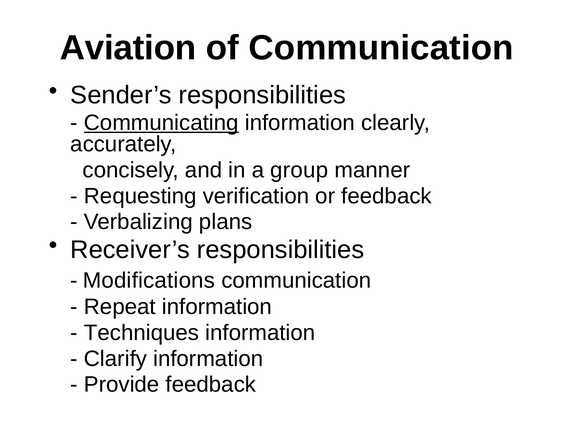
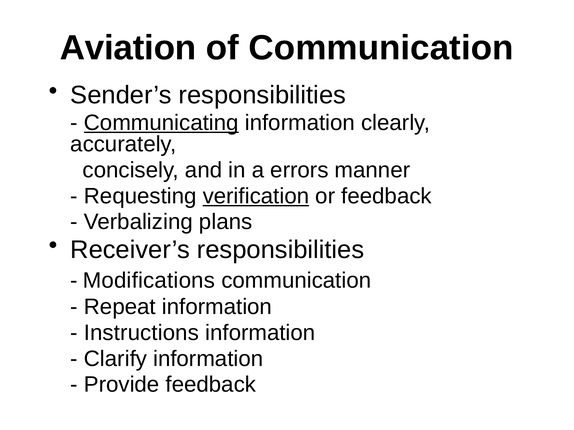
group: group -> errors
verification underline: none -> present
Techniques: Techniques -> Instructions
